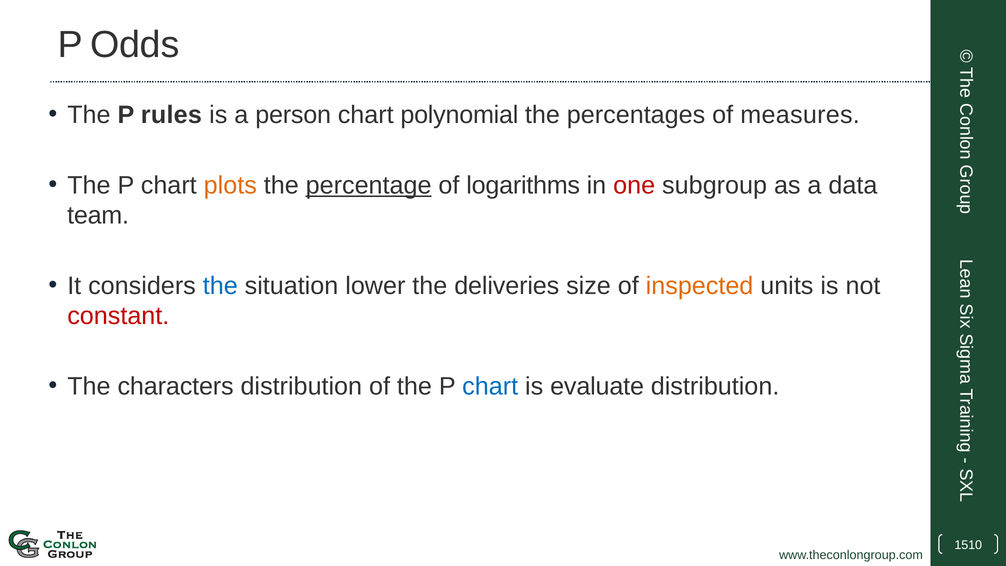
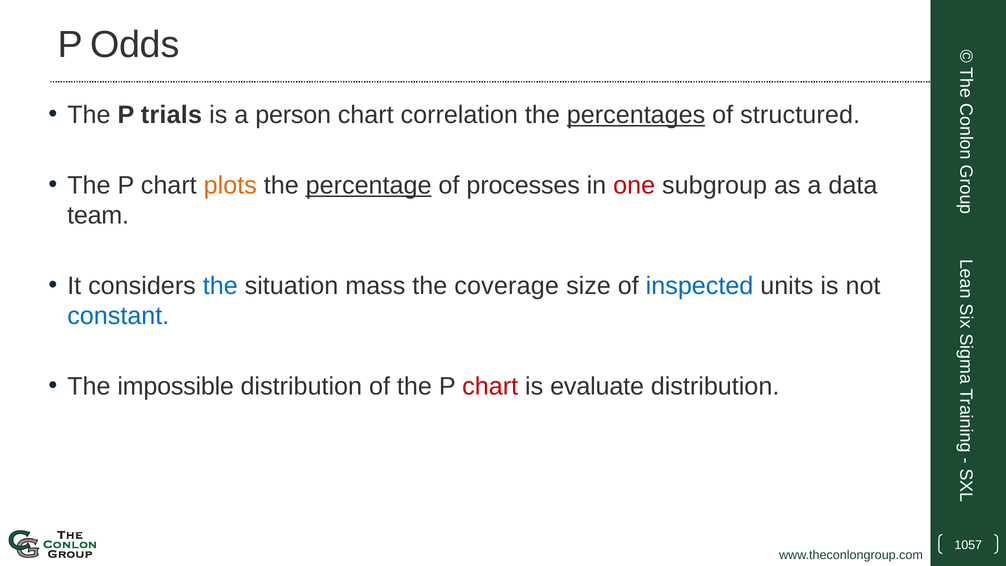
rules: rules -> trials
polynomial: polynomial -> correlation
percentages underline: none -> present
measures: measures -> structured
logarithms: logarithms -> processes
lower: lower -> mass
deliveries: deliveries -> coverage
inspected colour: orange -> blue
constant colour: red -> blue
characters: characters -> impossible
chart at (490, 386) colour: blue -> red
1510: 1510 -> 1057
